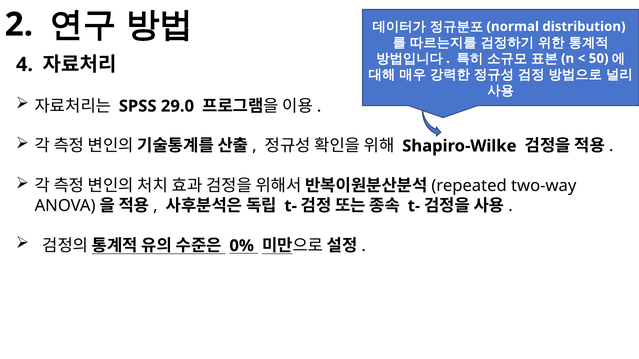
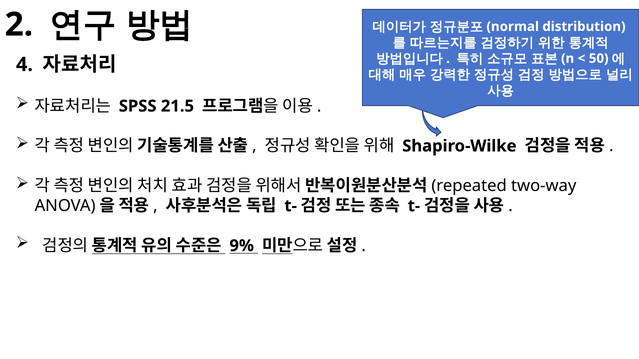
29.0: 29.0 -> 21.5
0%: 0% -> 9%
